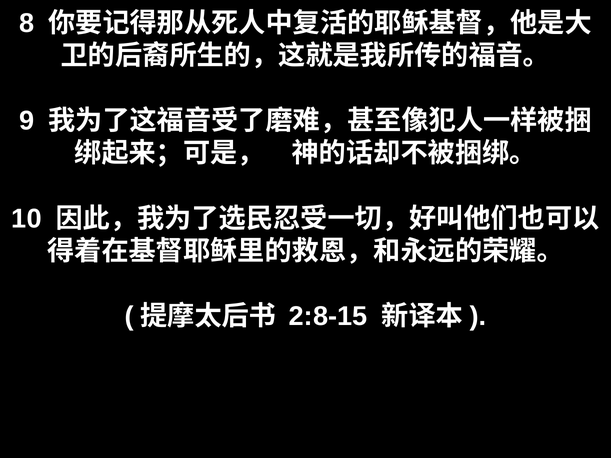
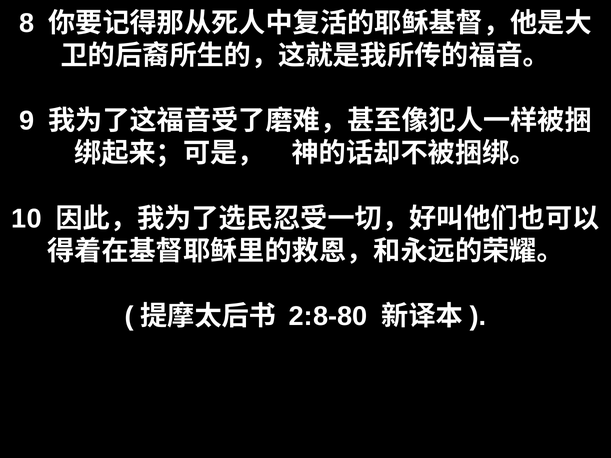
2:8-15: 2:8-15 -> 2:8-80
